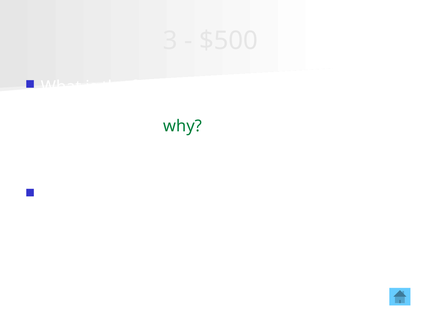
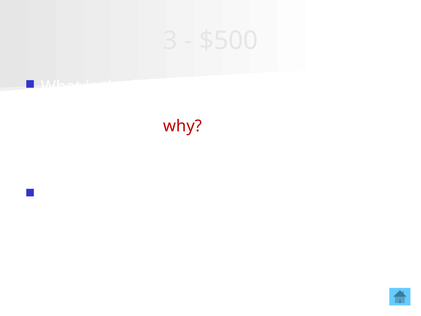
why colour: green -> red
